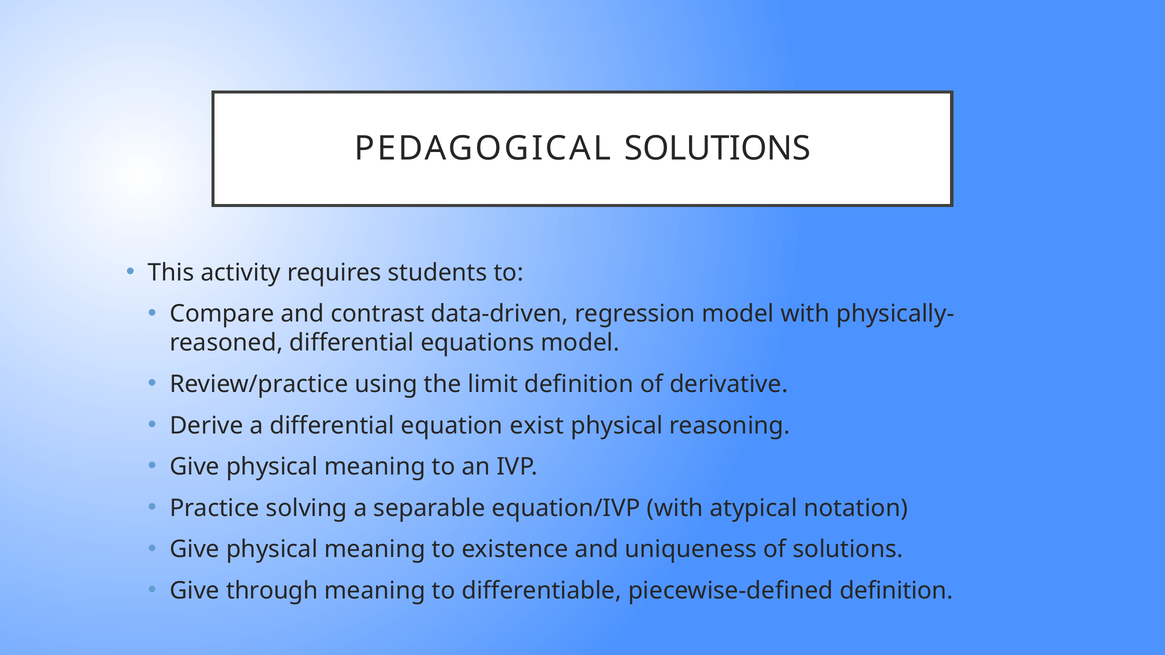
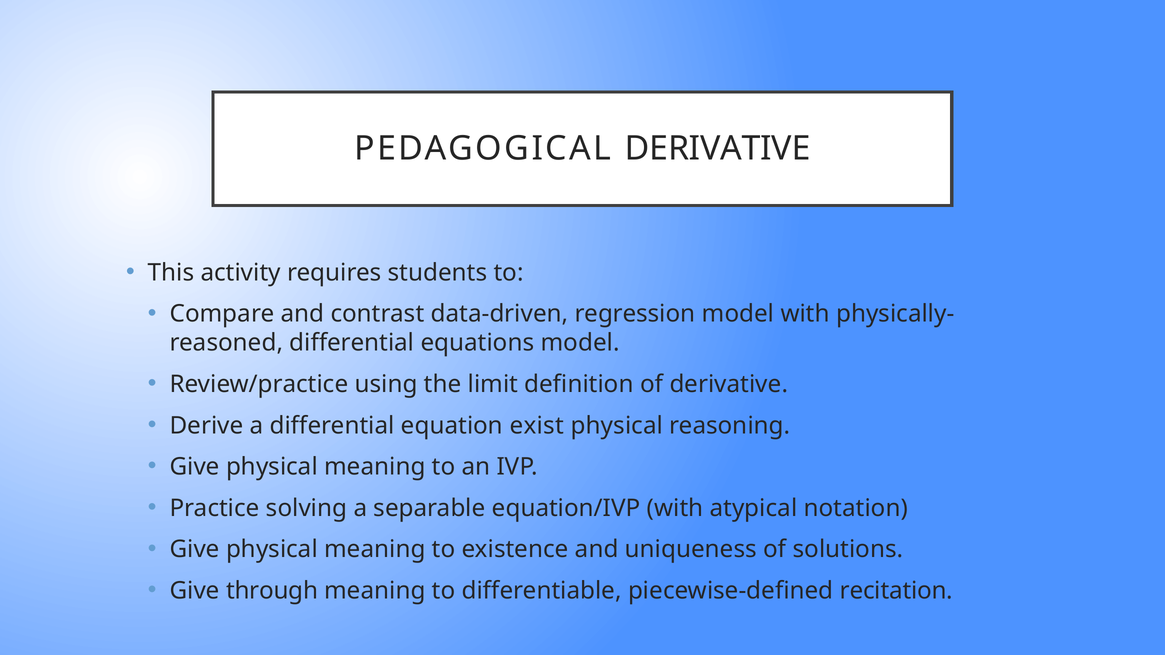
PEDAGOGICAL SOLUTIONS: SOLUTIONS -> DERIVATIVE
piecewise-defined definition: definition -> recitation
